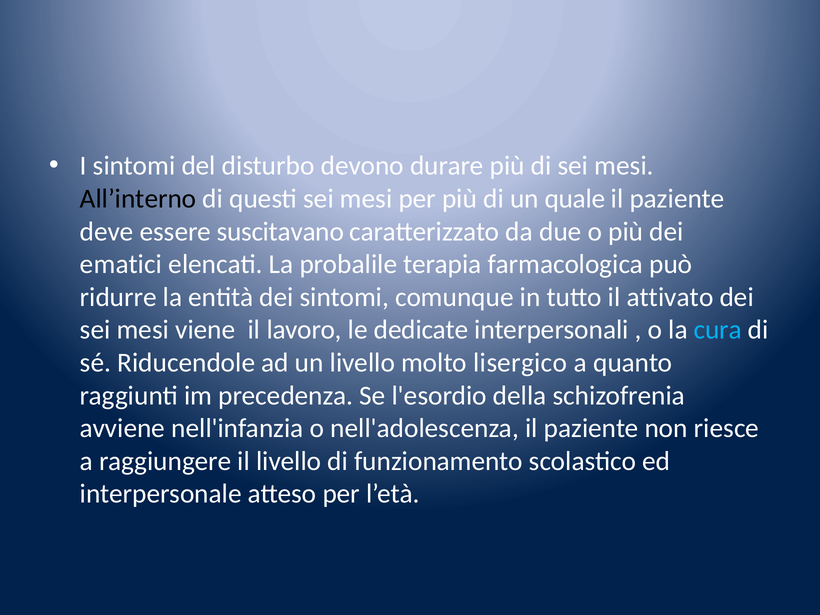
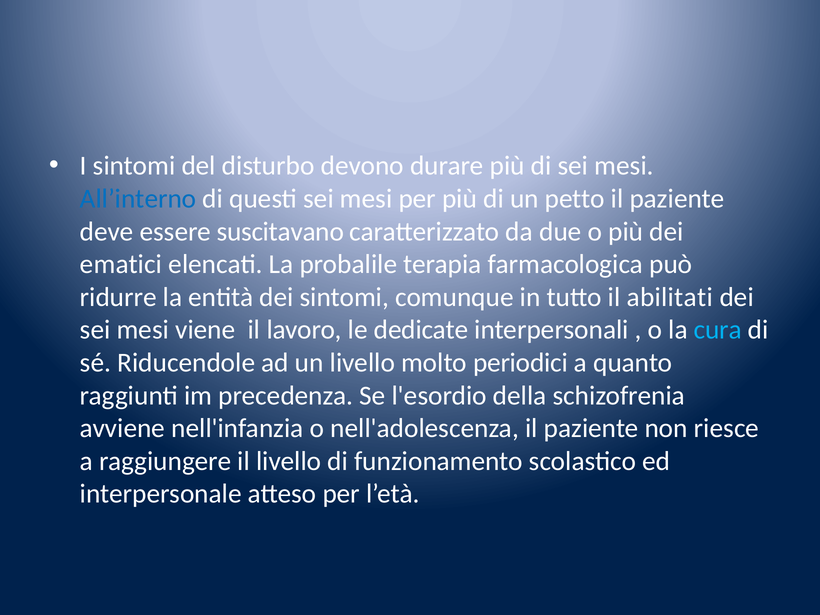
All’interno colour: black -> blue
quale: quale -> petto
attivato: attivato -> abilitati
lisergico: lisergico -> periodici
